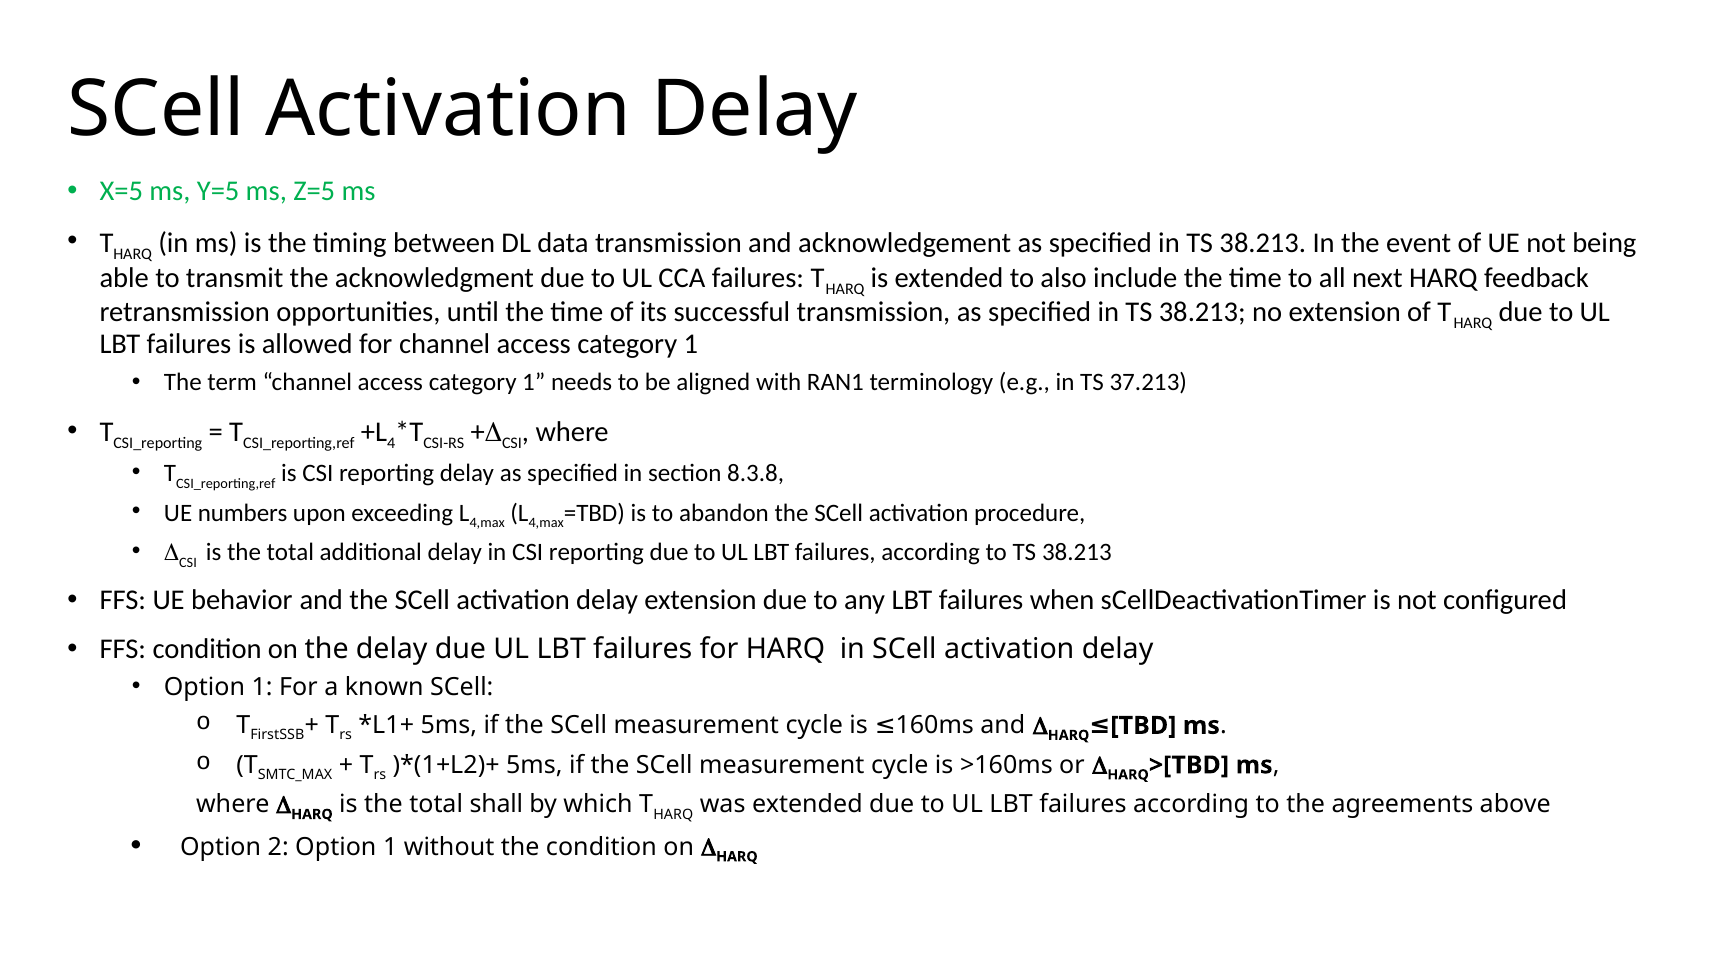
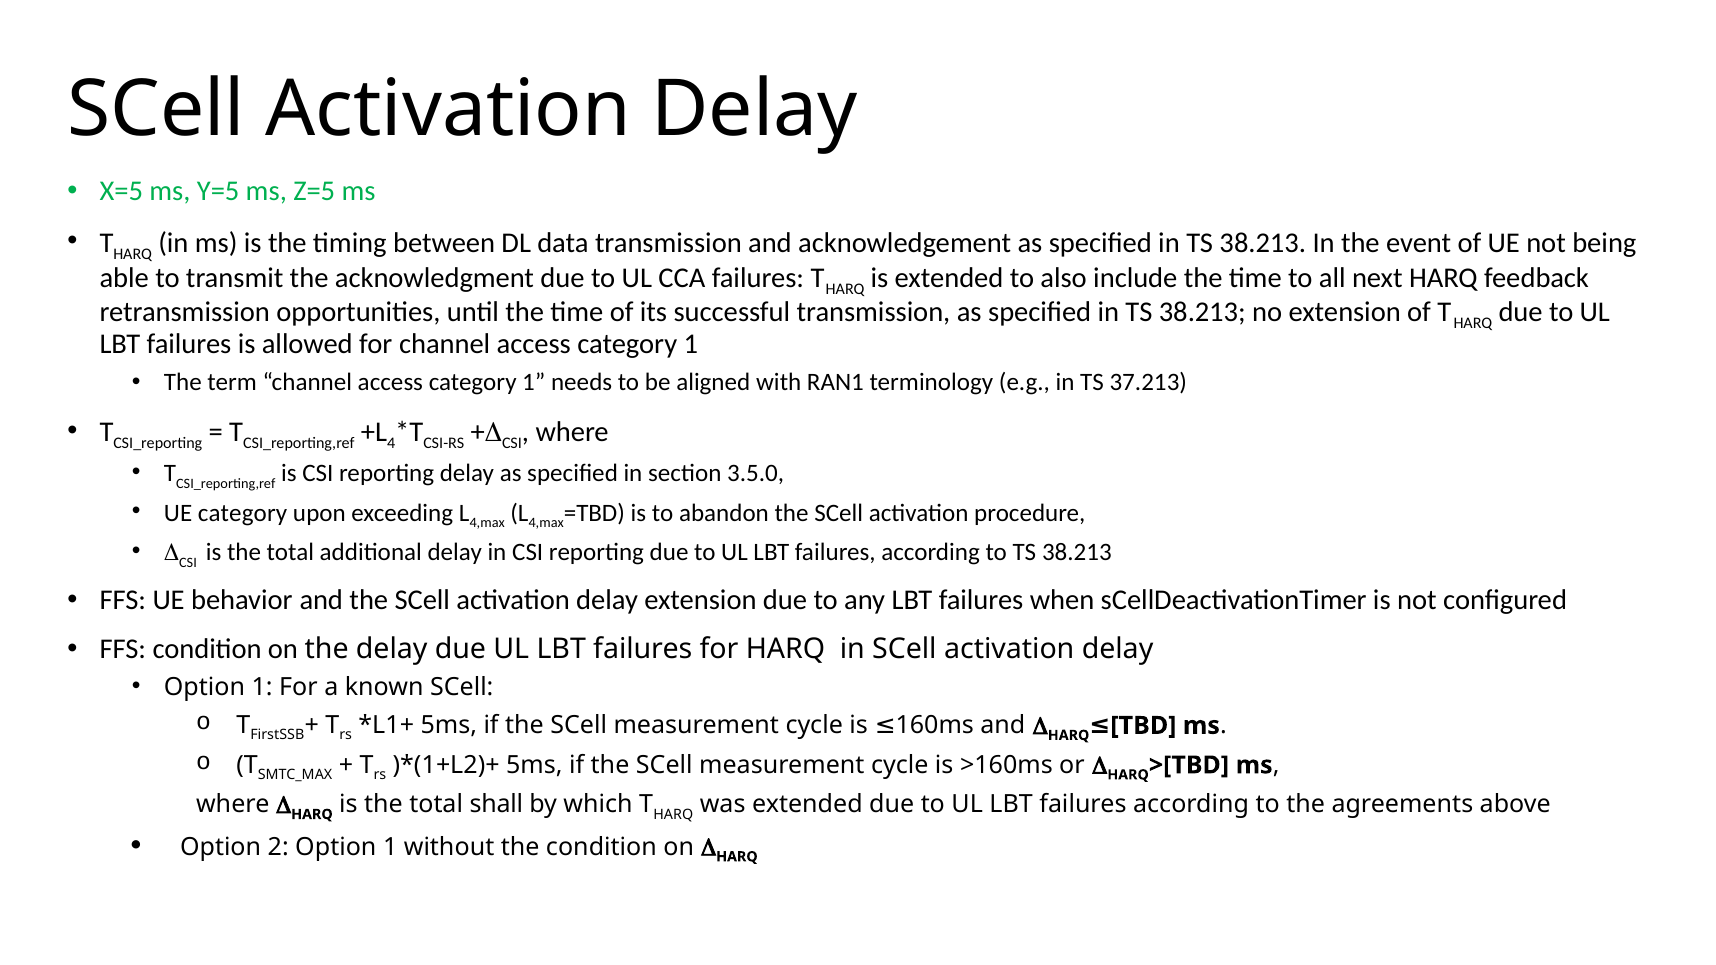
8.3.8: 8.3.8 -> 3.5.0
UE numbers: numbers -> category
